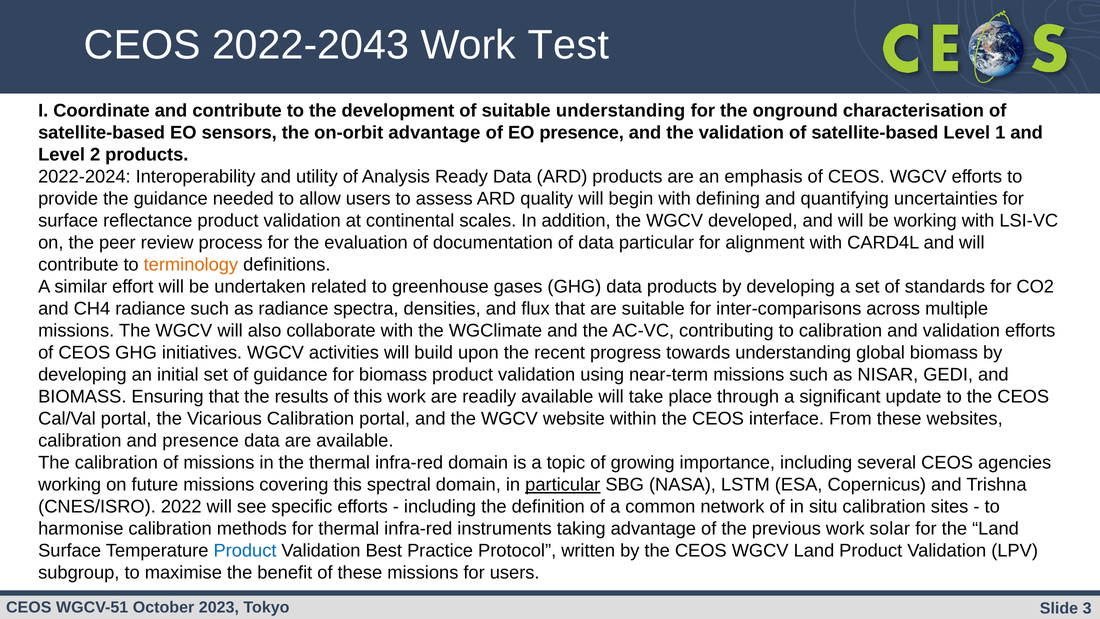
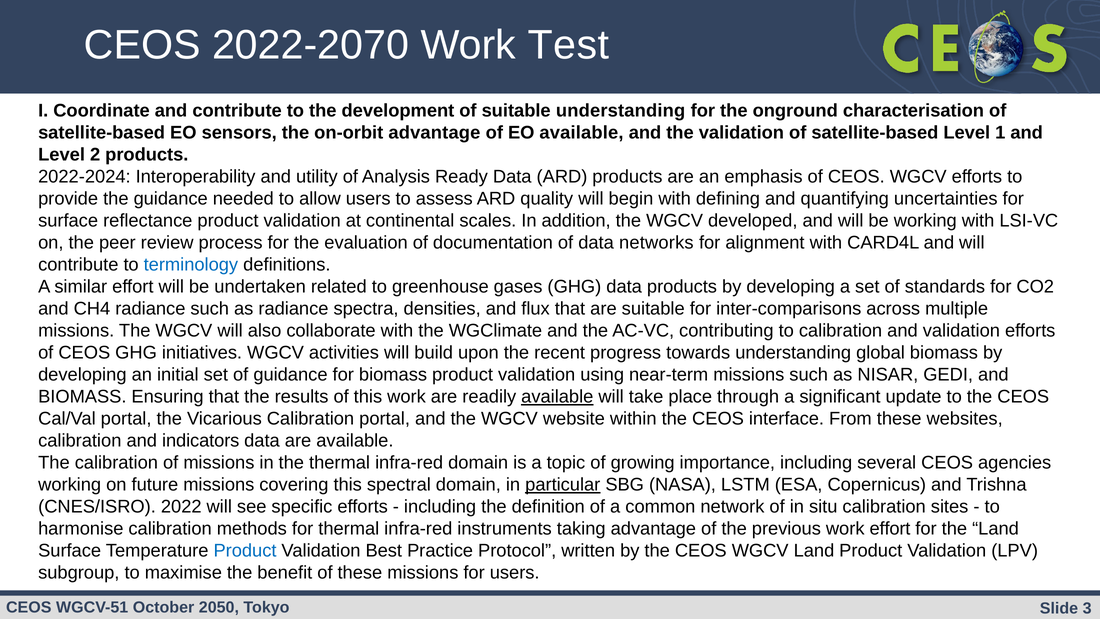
2022-2043: 2022-2043 -> 2022-2070
EO presence: presence -> available
data particular: particular -> networks
terminology colour: orange -> blue
available at (557, 397) underline: none -> present
and presence: presence -> indicators
work solar: solar -> effort
2023: 2023 -> 2050
